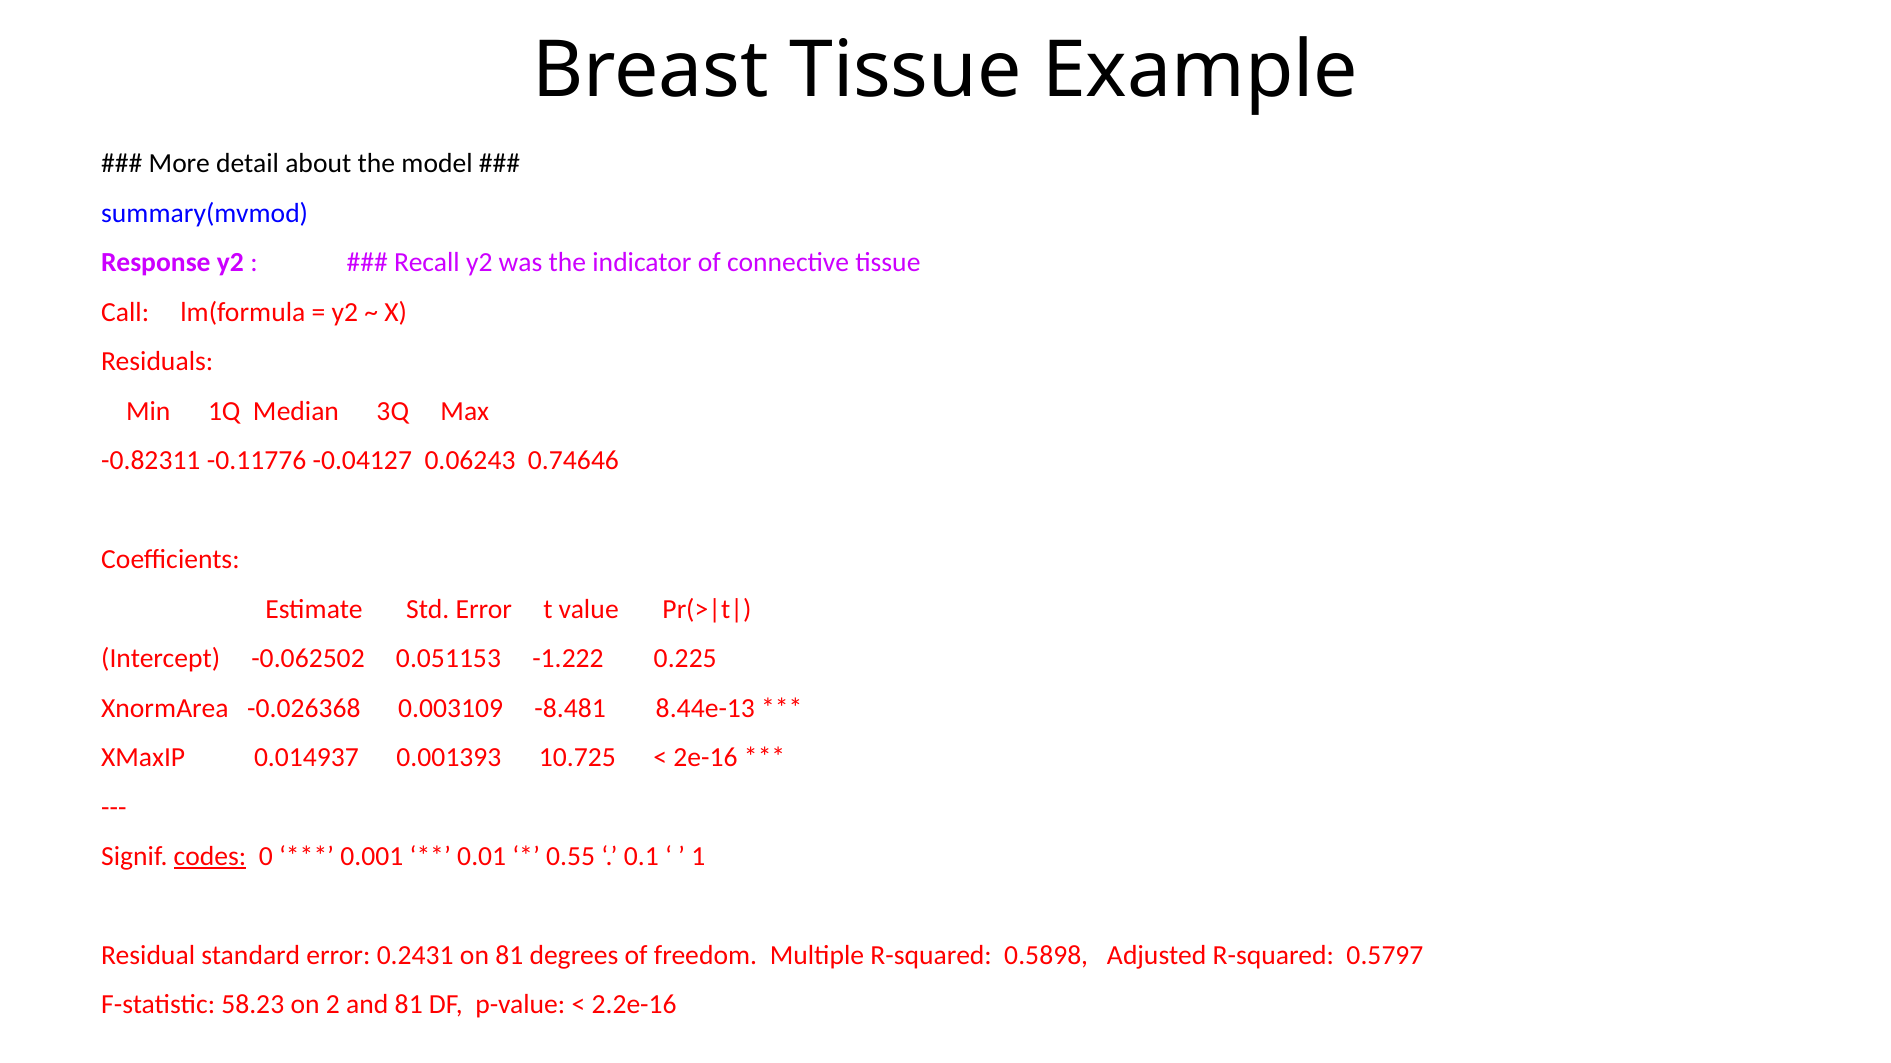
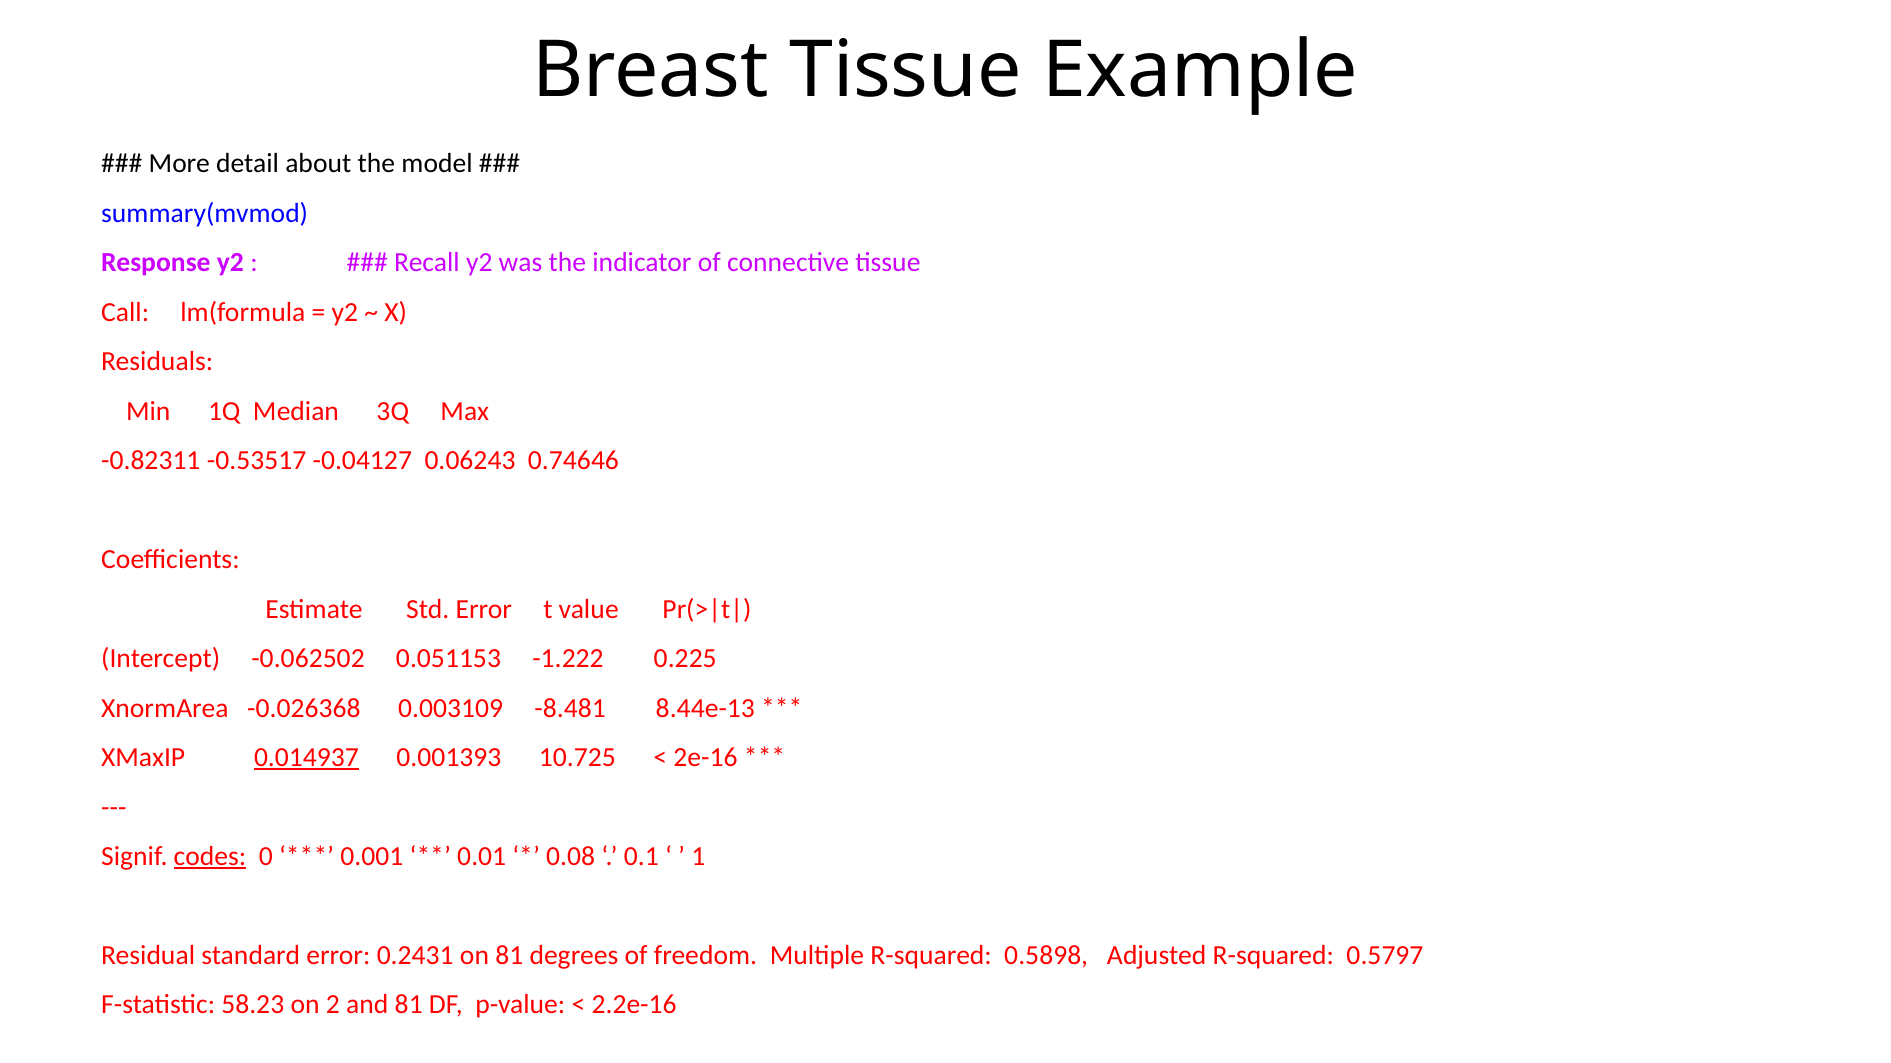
-0.11776: -0.11776 -> -0.53517
0.014937 underline: none -> present
0.55: 0.55 -> 0.08
